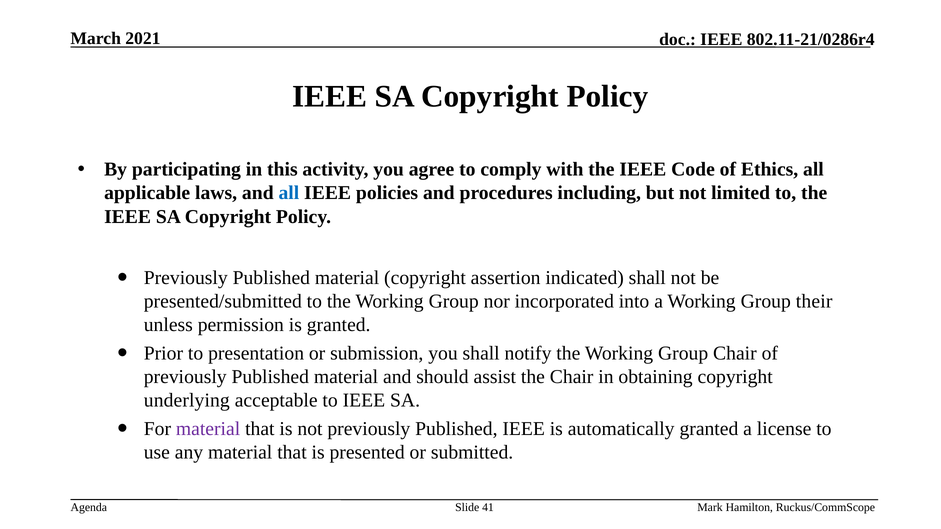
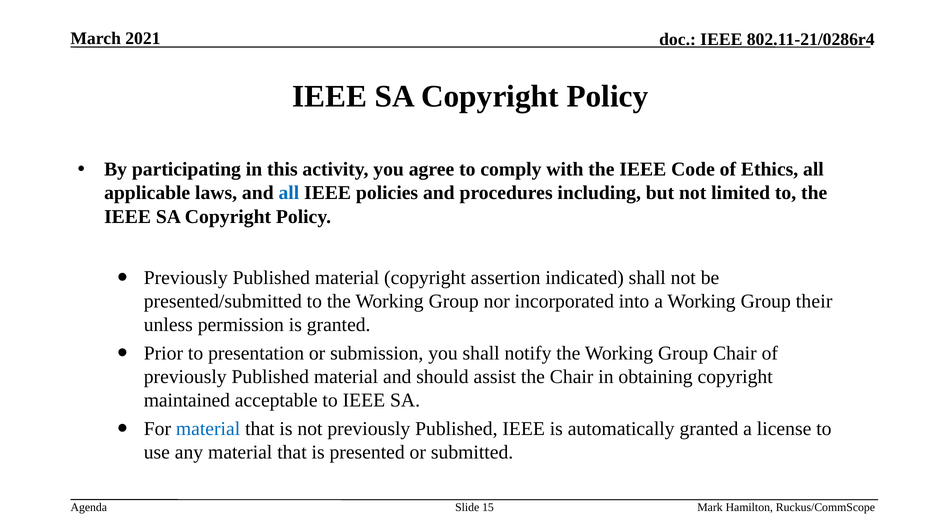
underlying: underlying -> maintained
material at (208, 429) colour: purple -> blue
41: 41 -> 15
